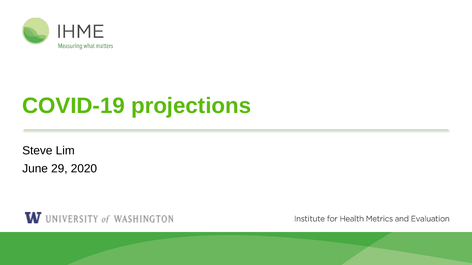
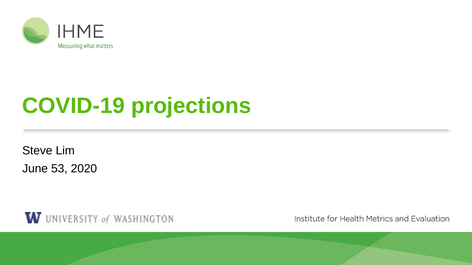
29: 29 -> 53
